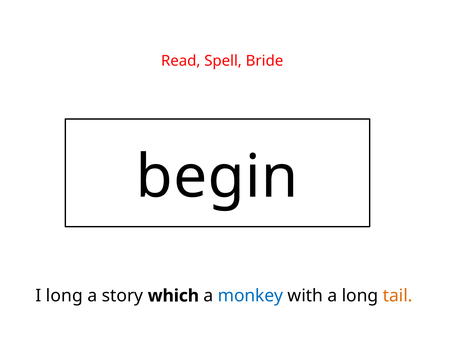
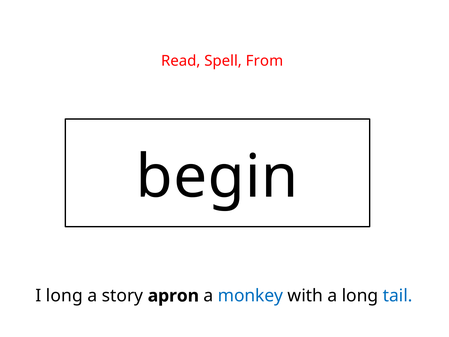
Bride: Bride -> From
which: which -> apron
tail colour: orange -> blue
